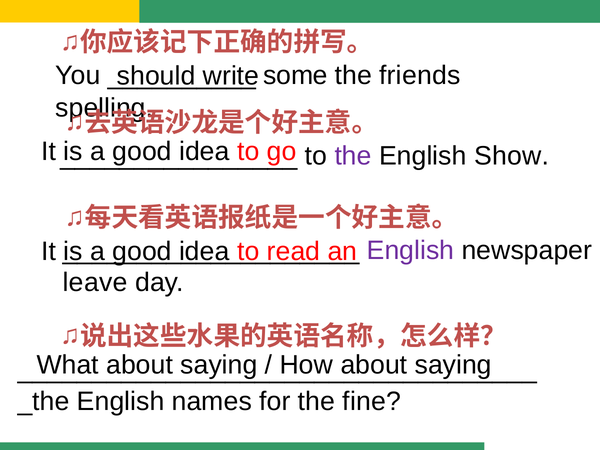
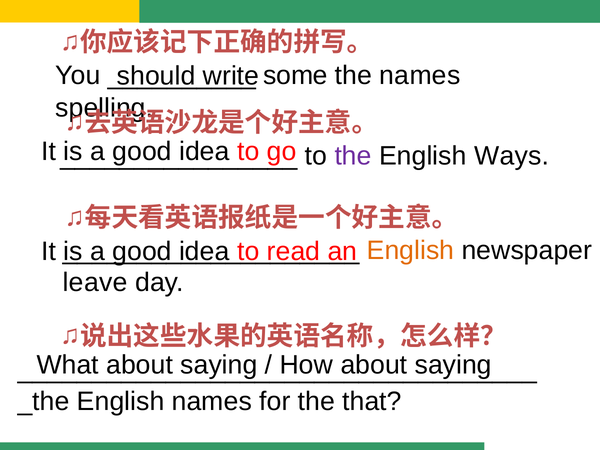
the friends: friends -> names
Show: Show -> Ways
English at (411, 250) colour: purple -> orange
fine: fine -> that
